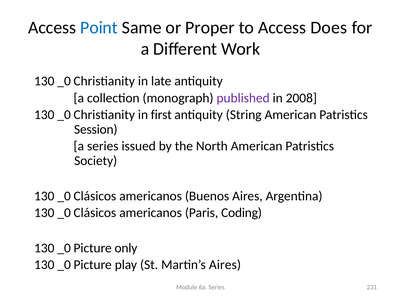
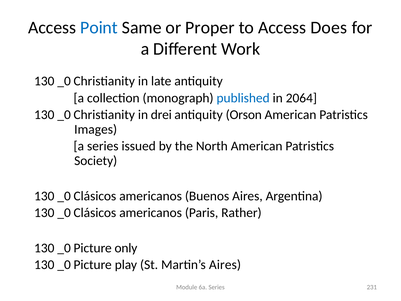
published colour: purple -> blue
2008: 2008 -> 2064
first: first -> drei
String: String -> Orson
Session: Session -> Images
Coding: Coding -> Rather
